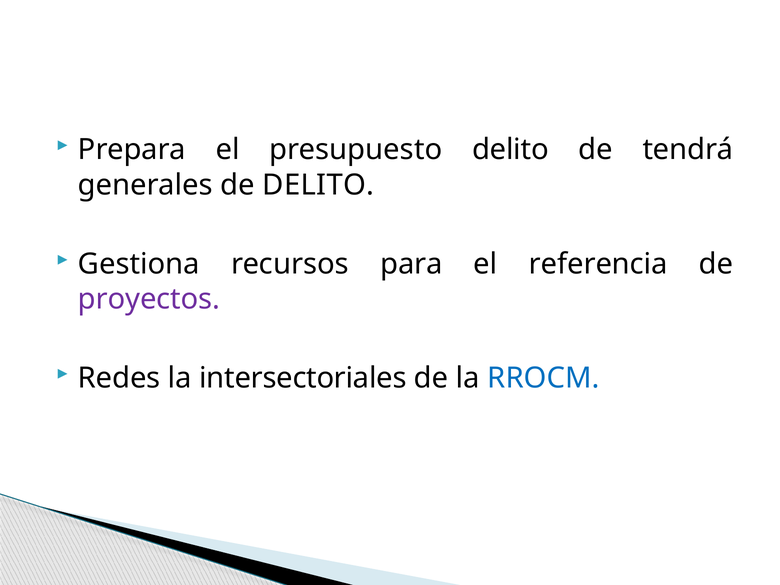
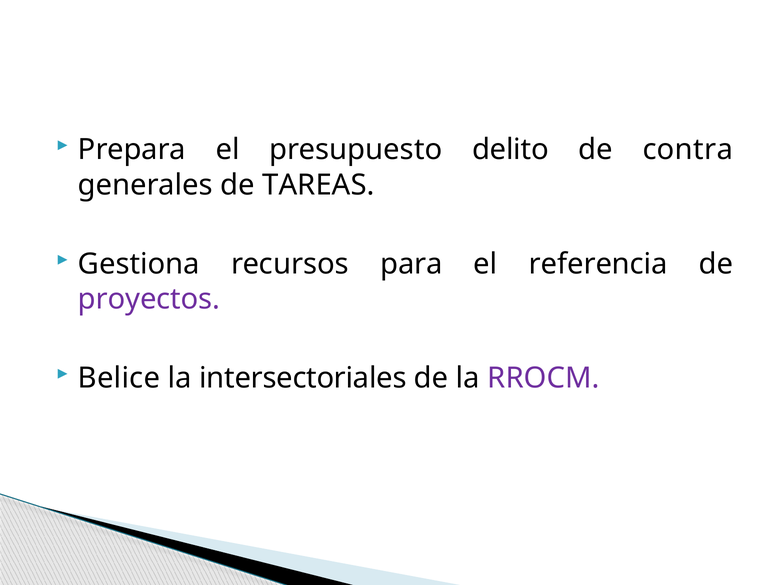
tendrá: tendrá -> contra
de DELITO: DELITO -> TAREAS
Redes: Redes -> Belice
RROCM colour: blue -> purple
